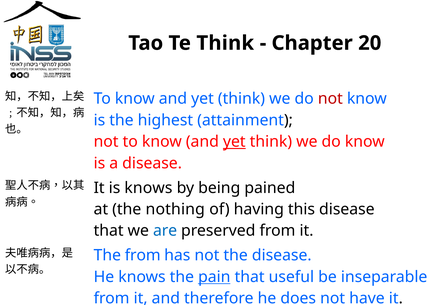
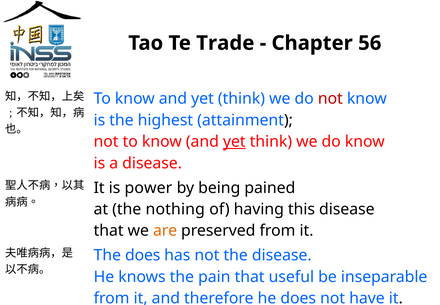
Te Think: Think -> Trade
20: 20 -> 56
is knows: knows -> power
are colour: blue -> orange
The from: from -> does
pain underline: present -> none
